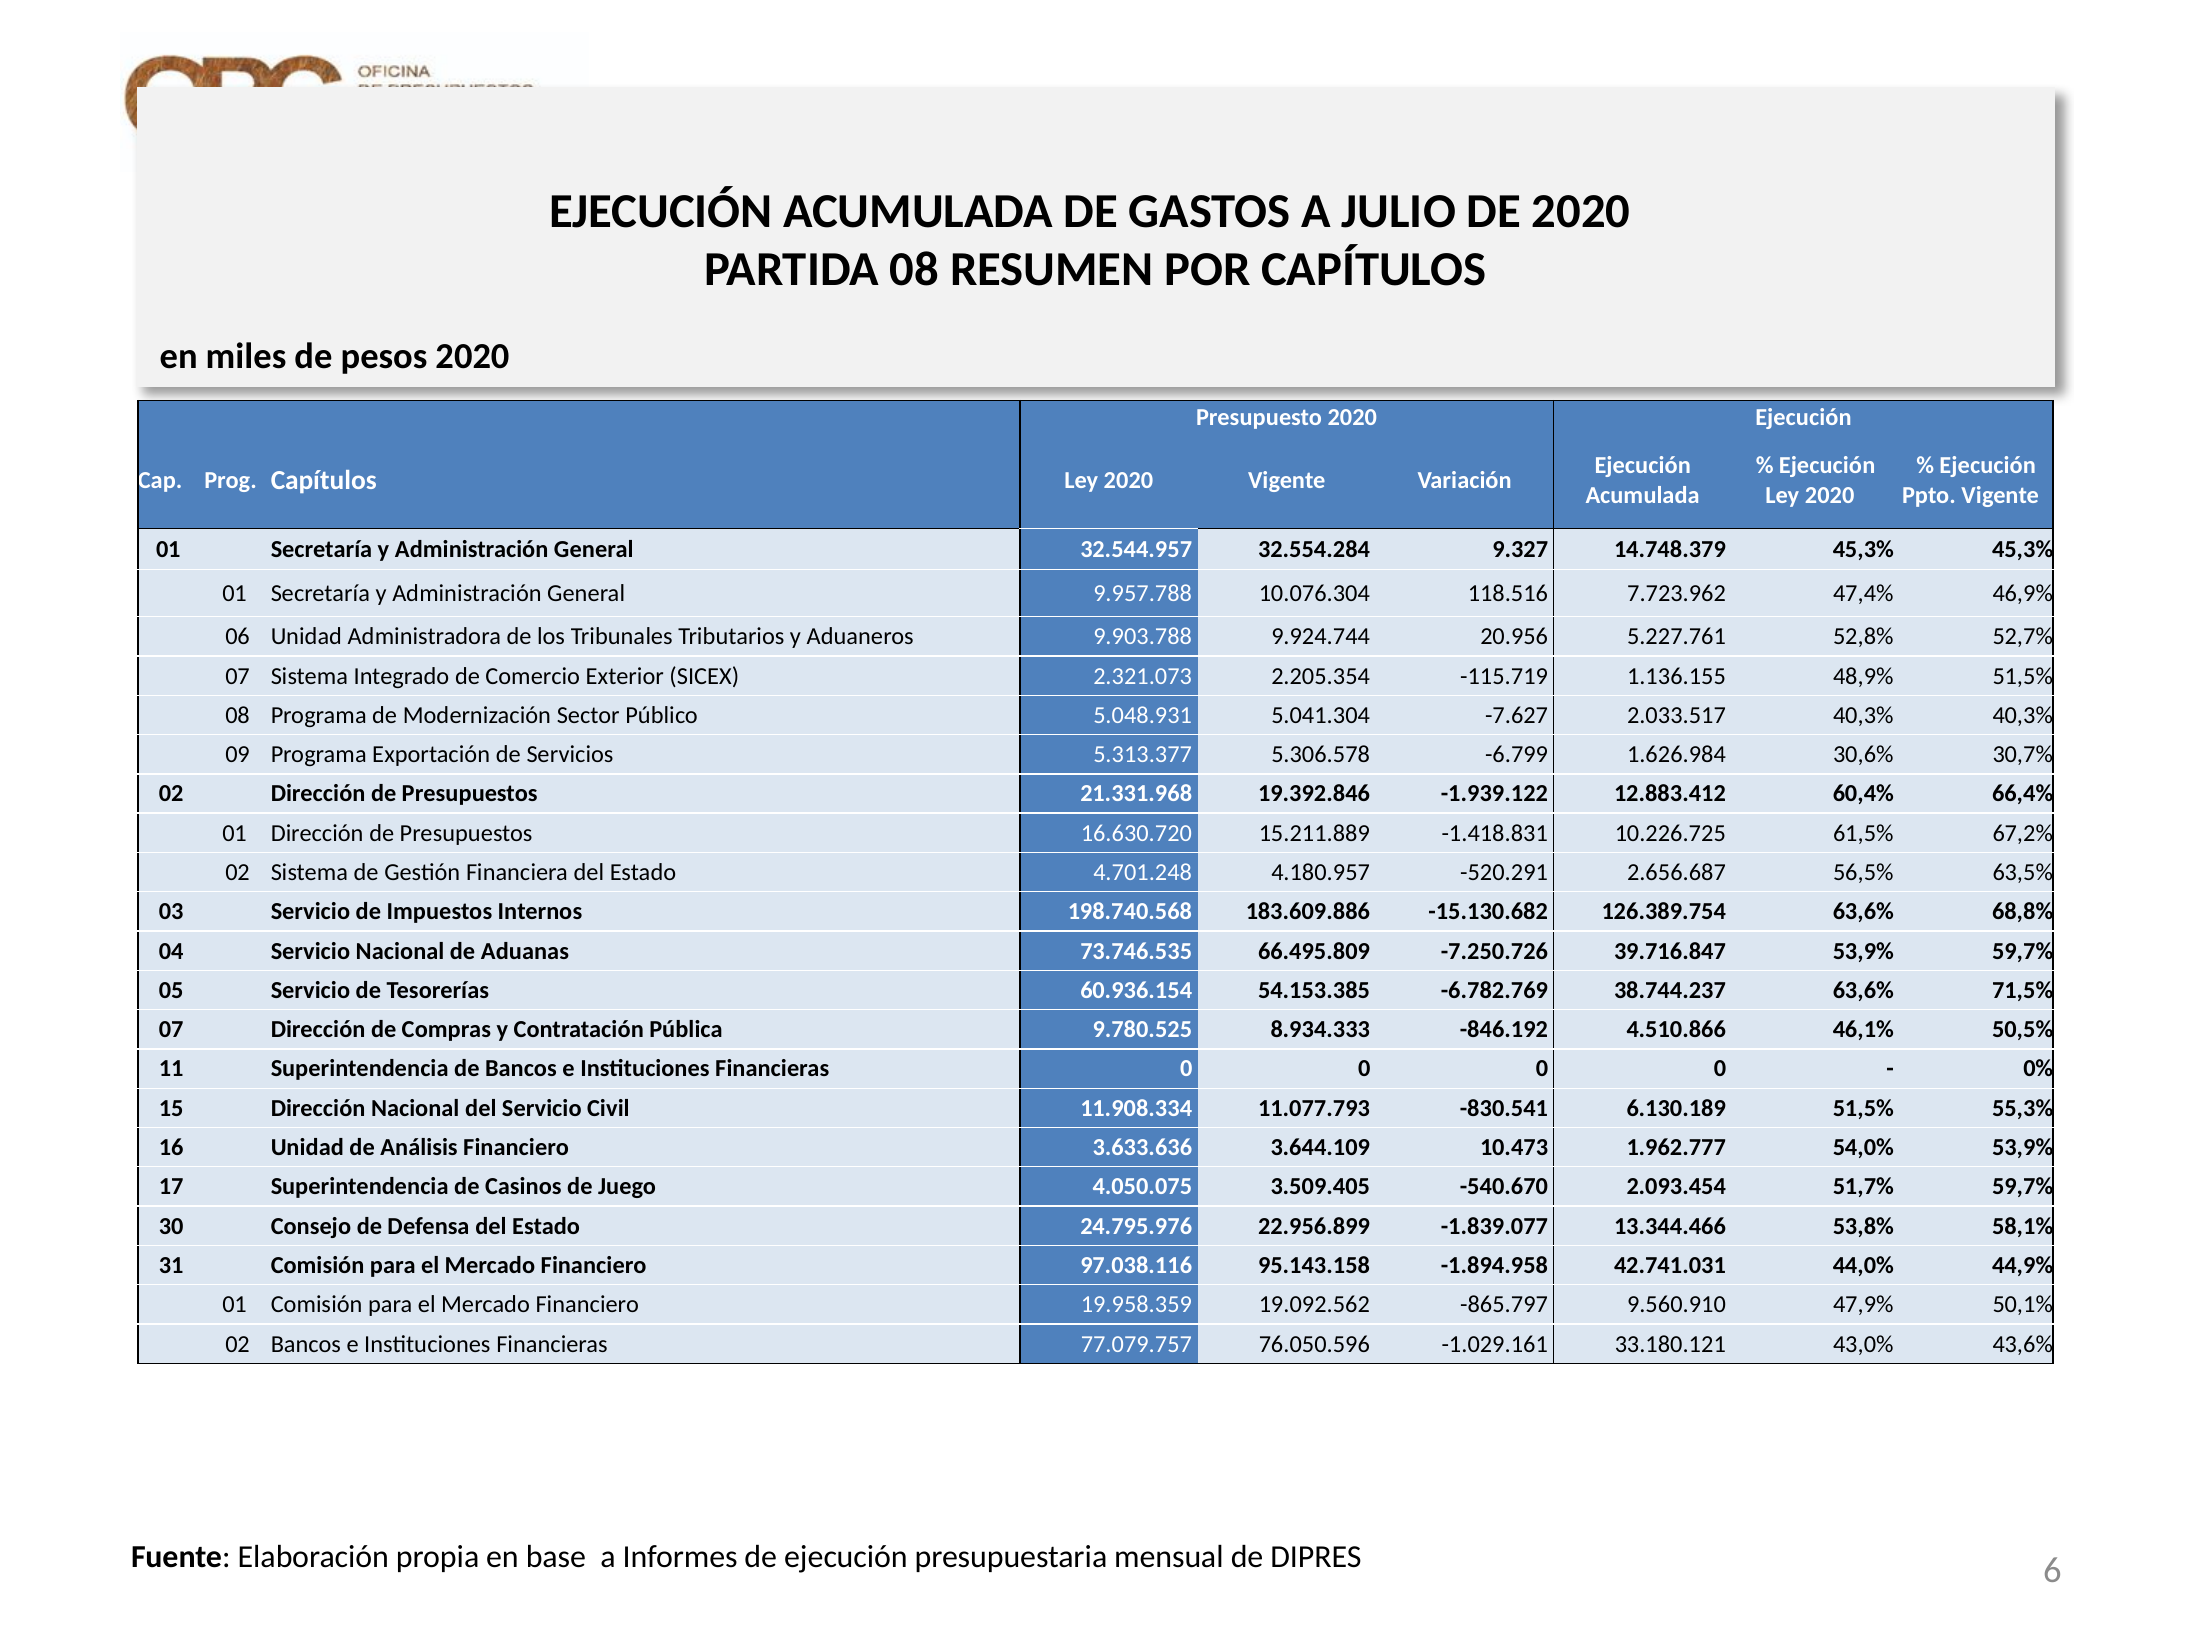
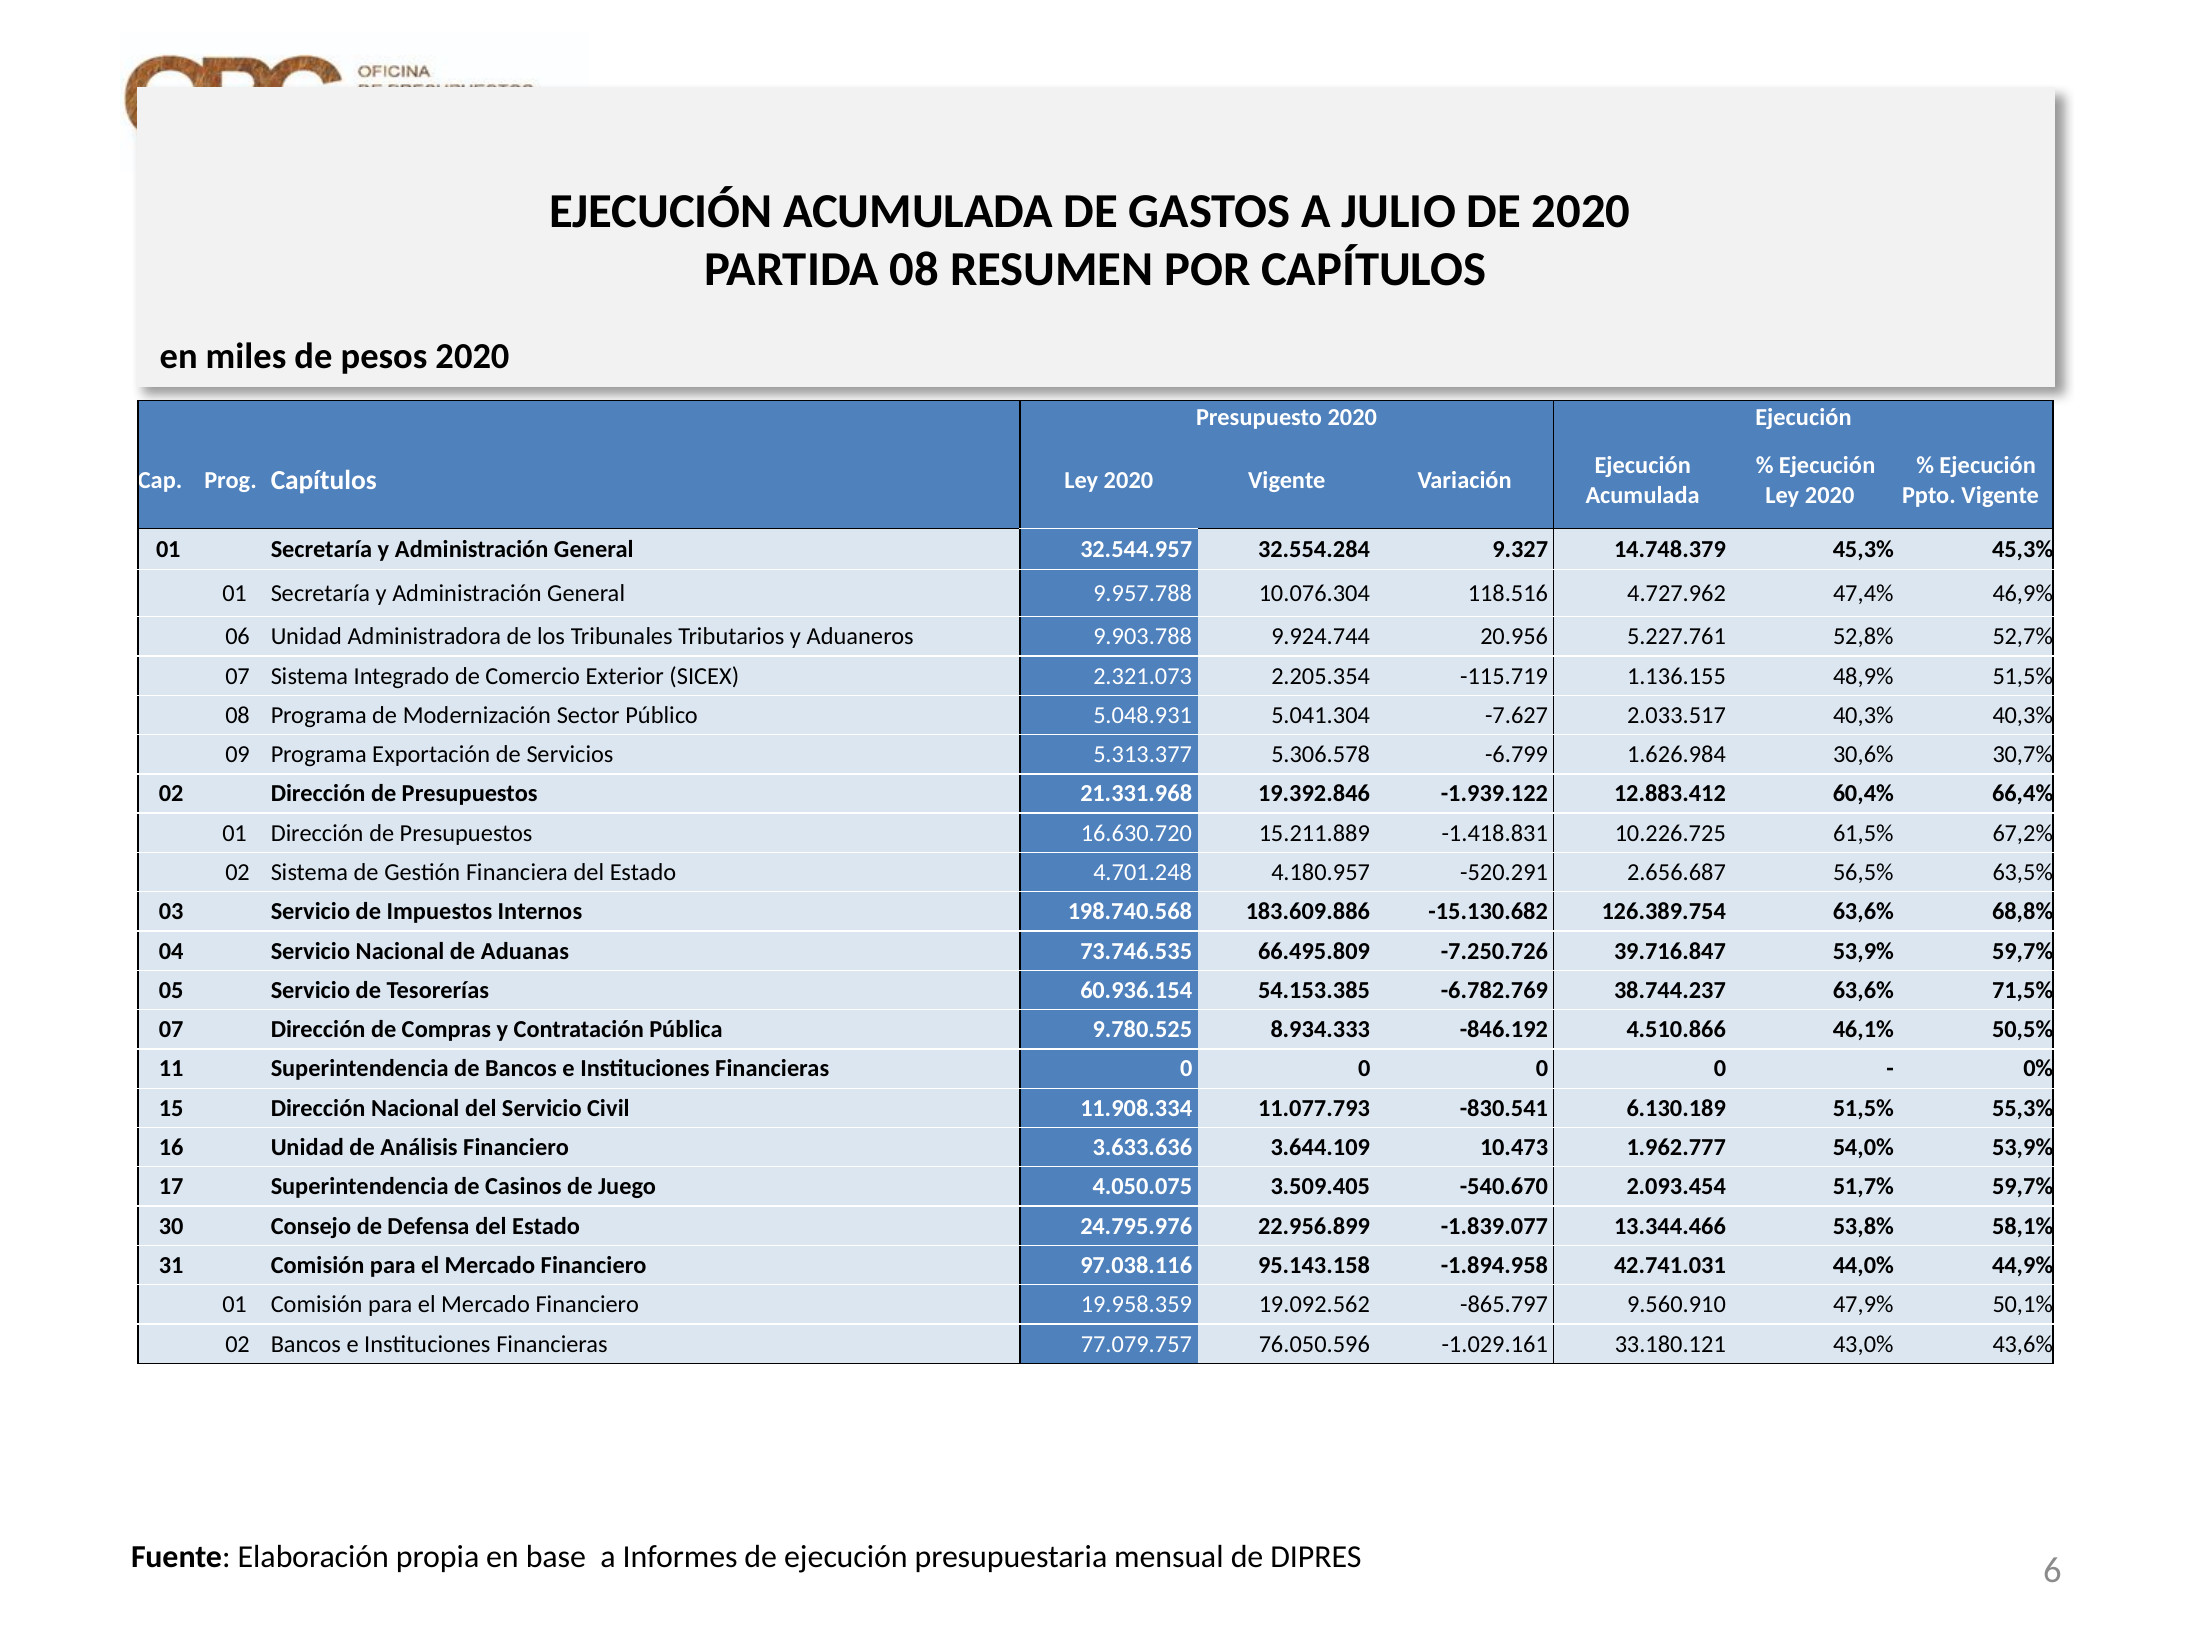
7.723.962: 7.723.962 -> 4.727.962
